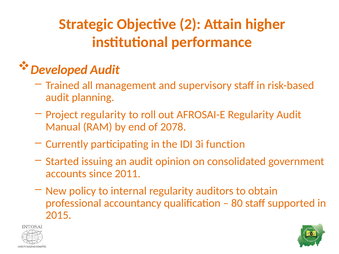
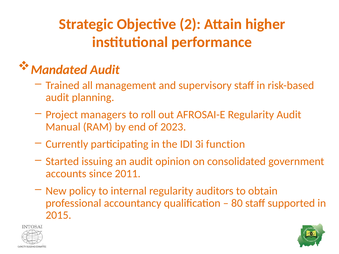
Developed: Developed -> Mandated
Project regularity: regularity -> managers
2078: 2078 -> 2023
